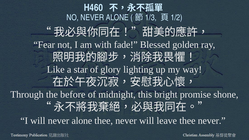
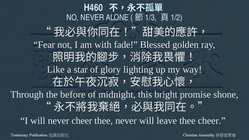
will never alone: alone -> cheer
leave thee never: never -> cheer
